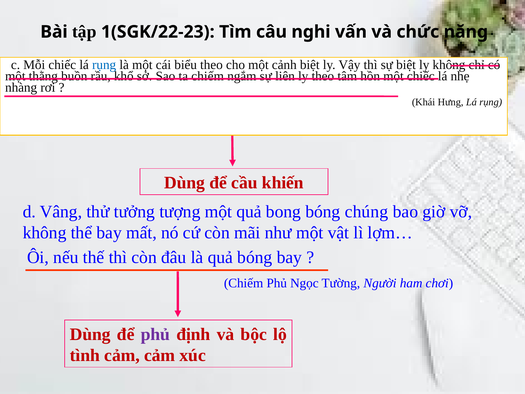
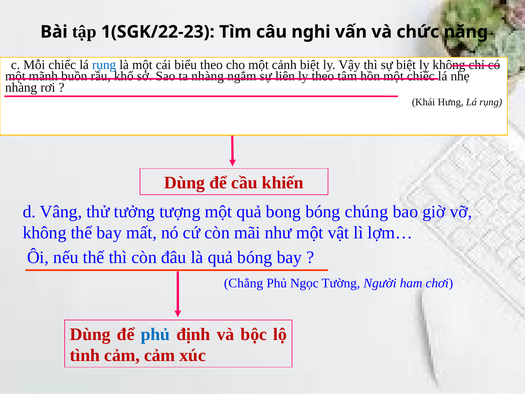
thằng: thằng -> mãnh
ta chiếm: chiếm -> nhàng
Chiếm at (244, 283): Chiếm -> Chẳng
phủ at (155, 334) colour: purple -> blue
